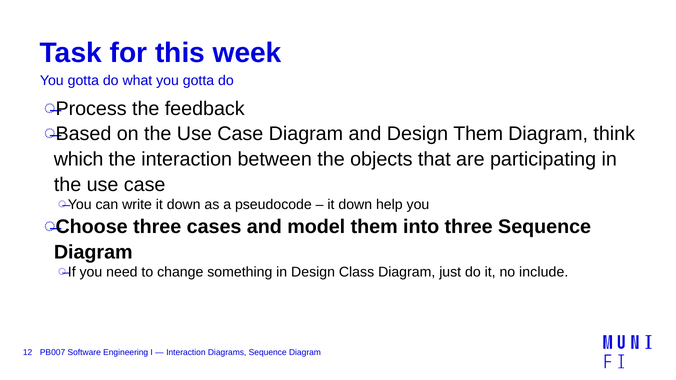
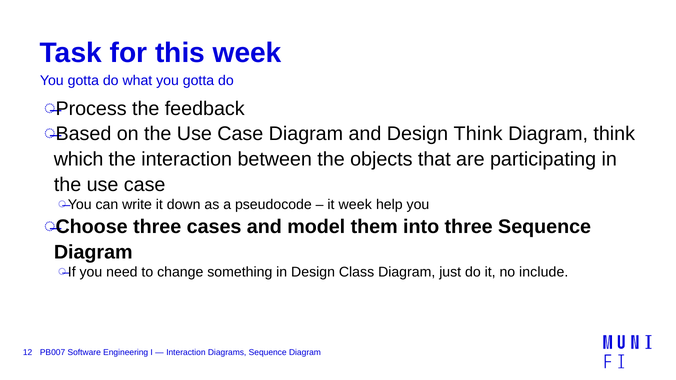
Design Them: Them -> Think
down at (355, 205): down -> week
